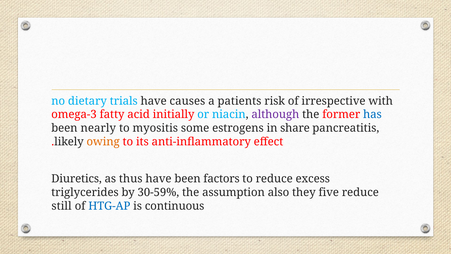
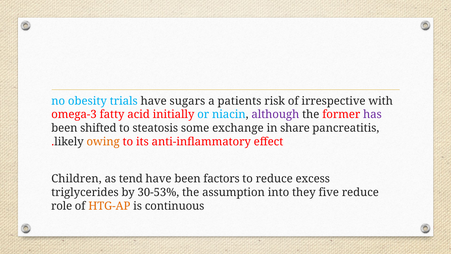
dietary: dietary -> obesity
causes: causes -> sugars
has colour: blue -> purple
nearly: nearly -> shifted
myositis: myositis -> steatosis
estrogens: estrogens -> exchange
Diuretics: Diuretics -> Children
thus: thus -> tend
30-59%: 30-59% -> 30-53%
also: also -> into
still: still -> role
HTG-AP colour: blue -> orange
